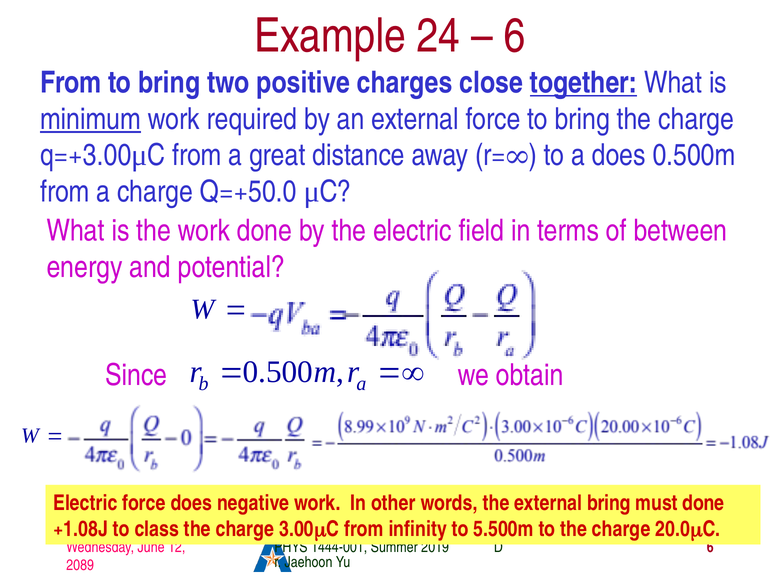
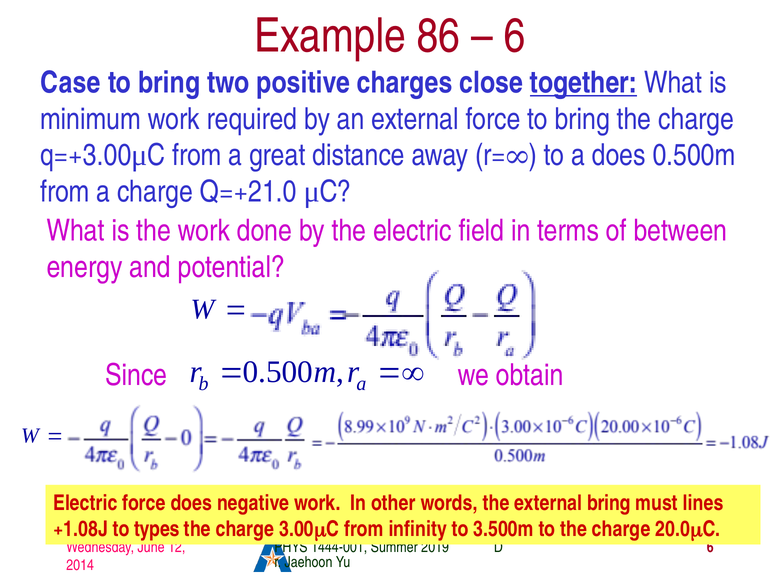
24: 24 -> 86
From at (71, 83): From -> Case
minimum underline: present -> none
Q=+50.0: Q=+50.0 -> Q=+21.0
must done: done -> lines
class: class -> types
5.500m: 5.500m -> 3.500m
2089: 2089 -> 2014
